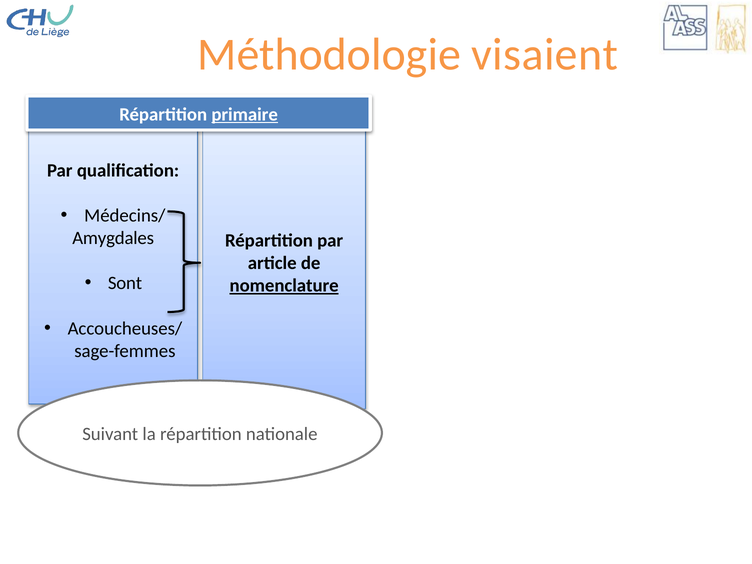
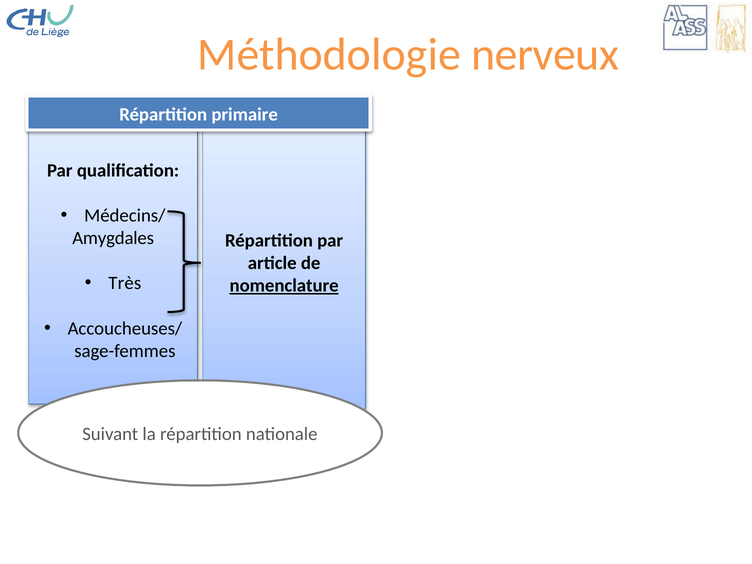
visaient: visaient -> nerveux
primaire underline: present -> none
Sont: Sont -> Très
